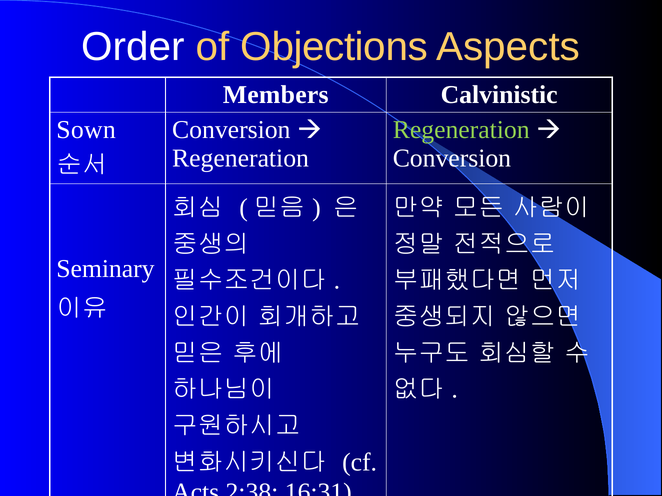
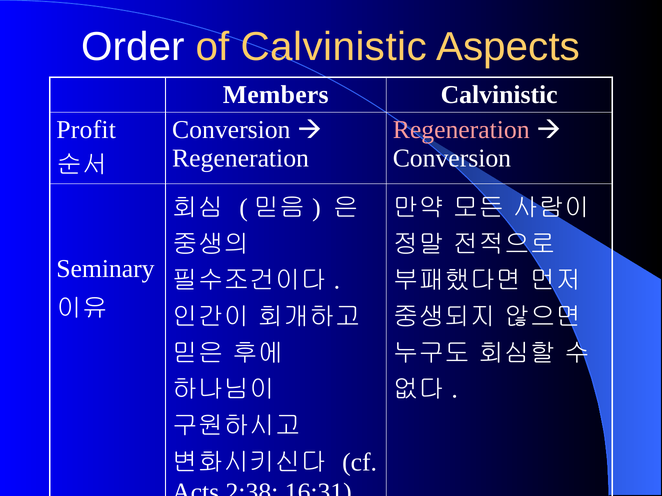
of Objections: Objections -> Calvinistic
Sown: Sown -> Profit
Regeneration at (461, 130) colour: light green -> pink
